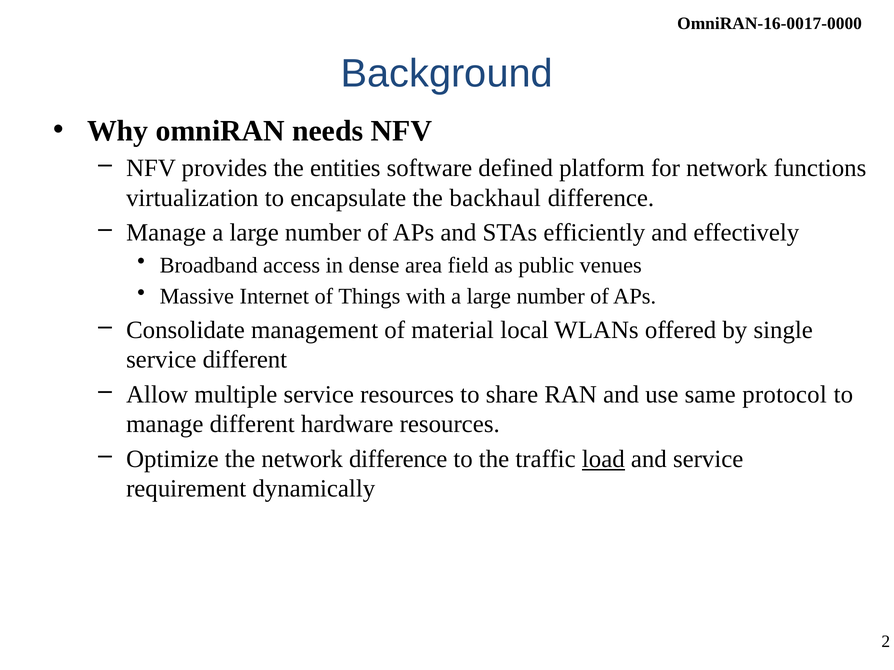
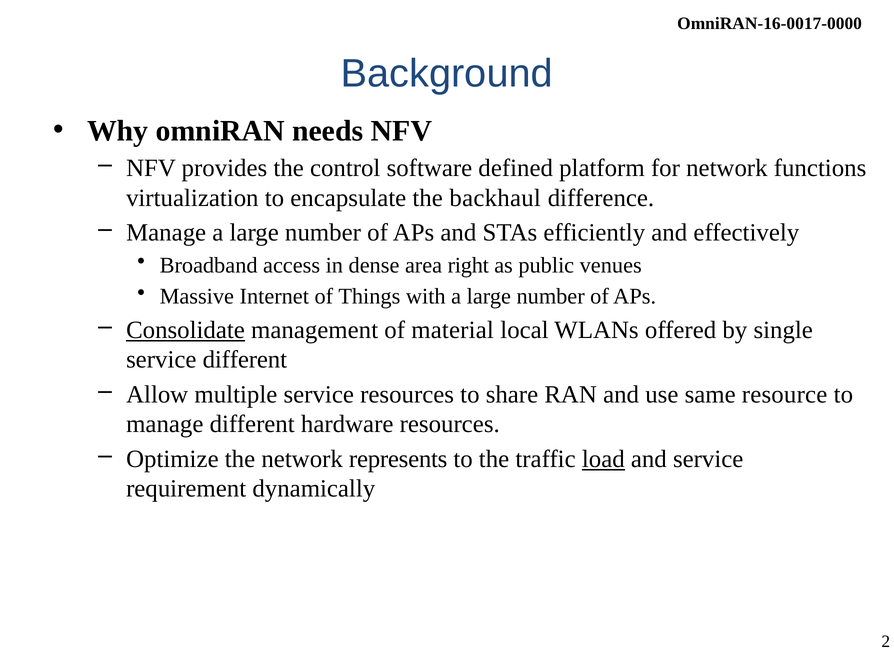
entities: entities -> control
field: field -> right
Consolidate underline: none -> present
protocol: protocol -> resource
network difference: difference -> represents
